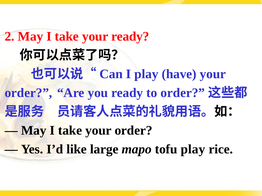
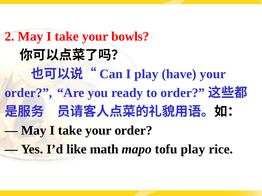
your ready: ready -> bowls
large: large -> math
